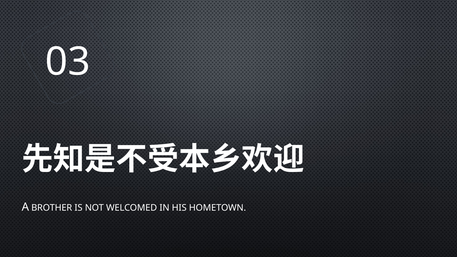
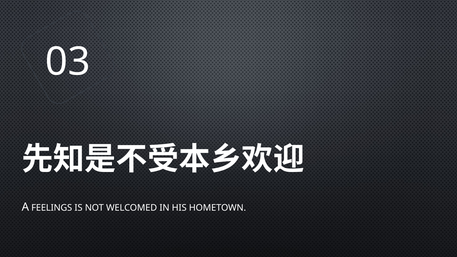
BROTHER: BROTHER -> FEELINGS
